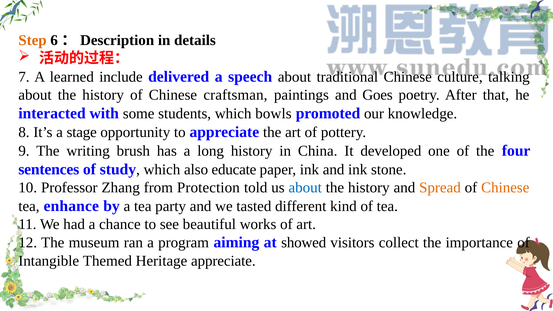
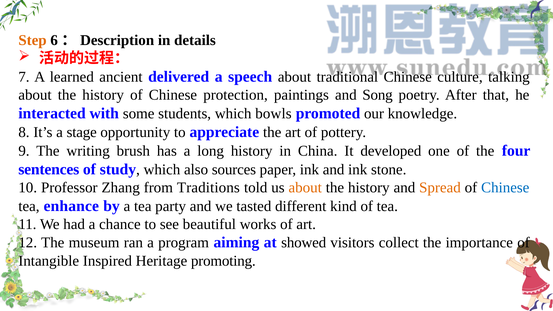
include: include -> ancient
craftsman: craftsman -> protection
Goes: Goes -> Song
educate: educate -> sources
Protection: Protection -> Traditions
about at (305, 188) colour: blue -> orange
Chinese at (505, 188) colour: orange -> blue
Themed: Themed -> Inspired
Heritage appreciate: appreciate -> promoting
